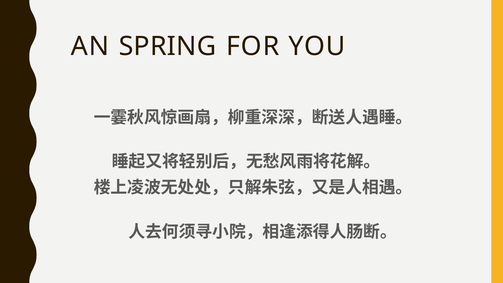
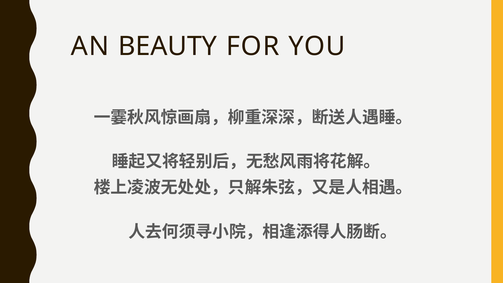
SPRING: SPRING -> BEAUTY
